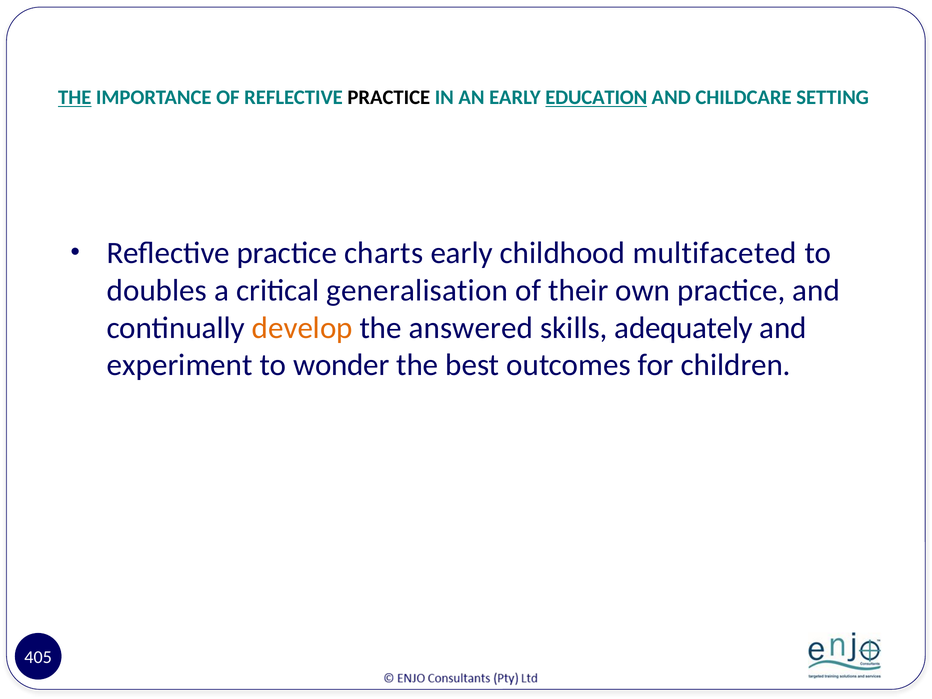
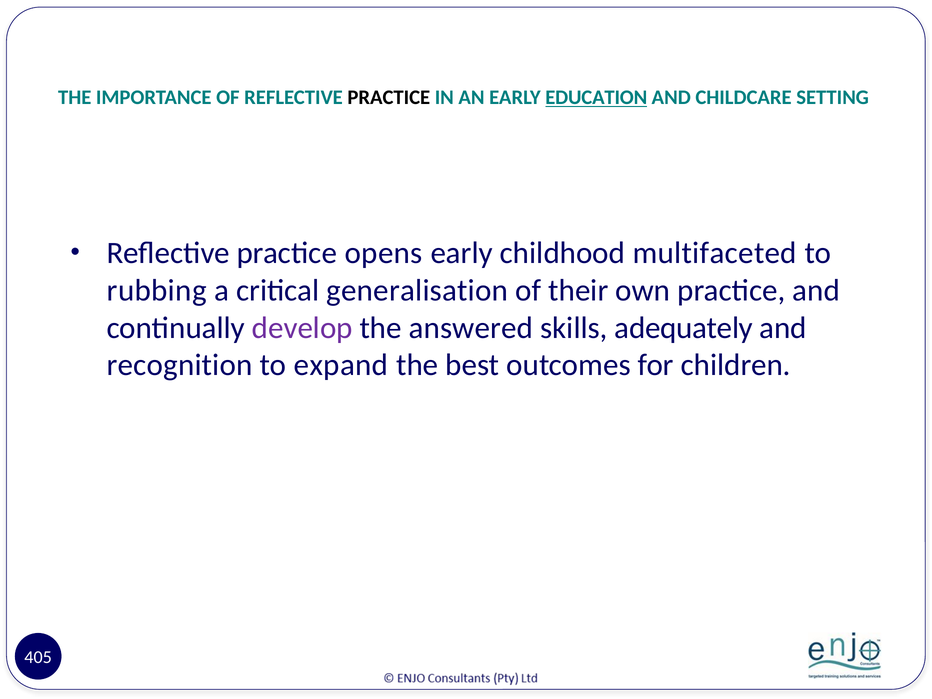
THE at (75, 97) underline: present -> none
charts: charts -> opens
doubles: doubles -> rubbing
develop colour: orange -> purple
experiment: experiment -> recognition
wonder: wonder -> expand
